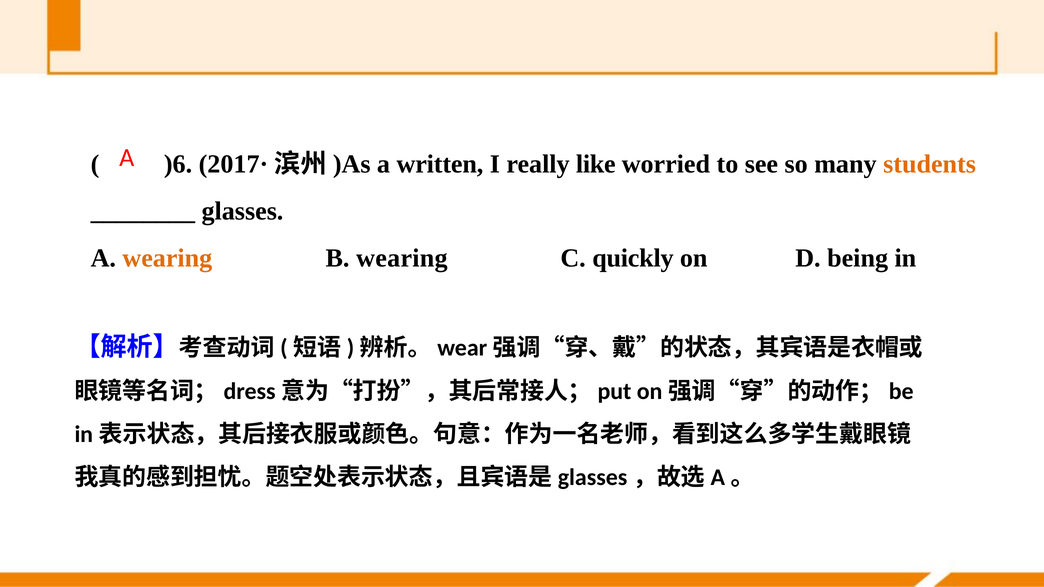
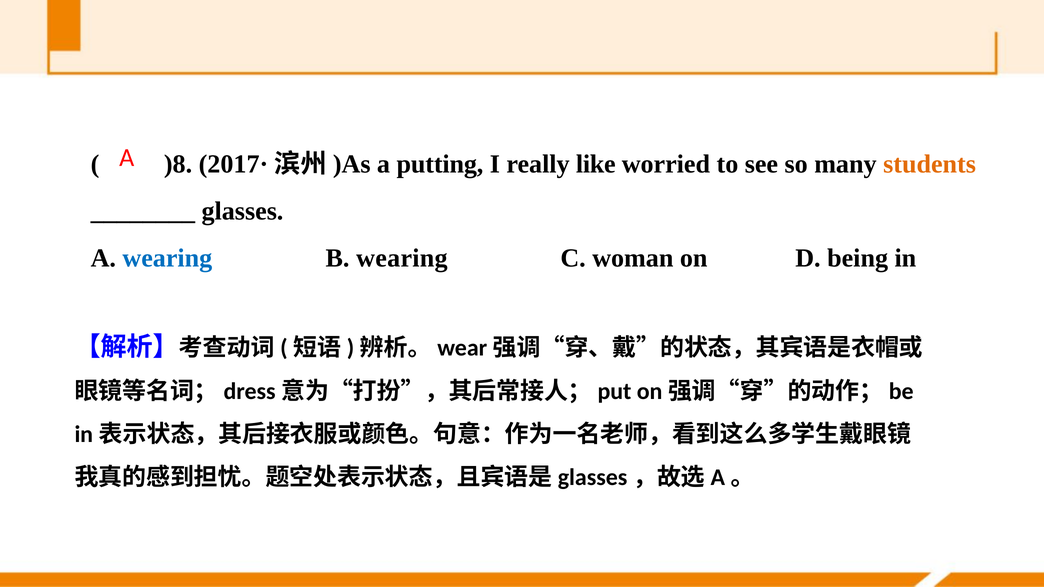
)6: )6 -> )8
written: written -> putting
wearing at (167, 258) colour: orange -> blue
quickly: quickly -> woman
